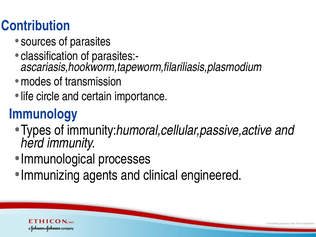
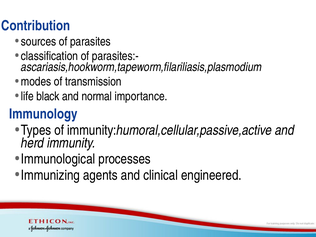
circle: circle -> black
certain: certain -> normal
